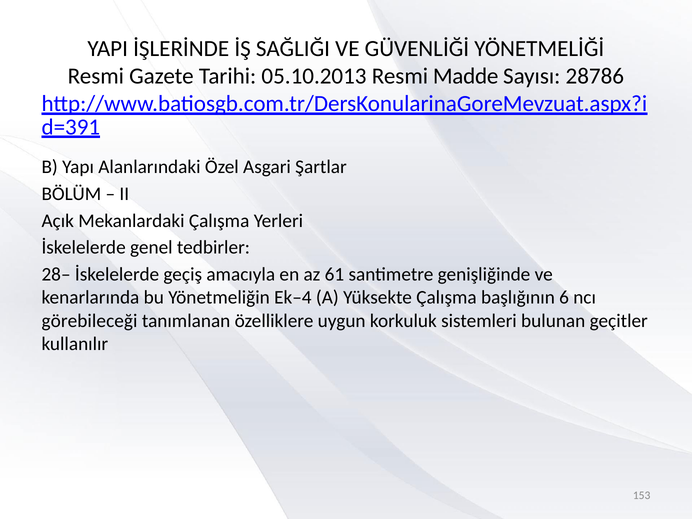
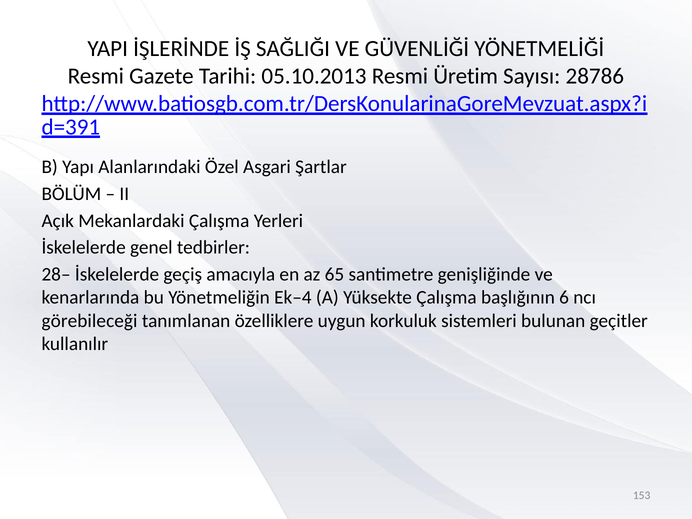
Madde: Madde -> Üretim
61: 61 -> 65
